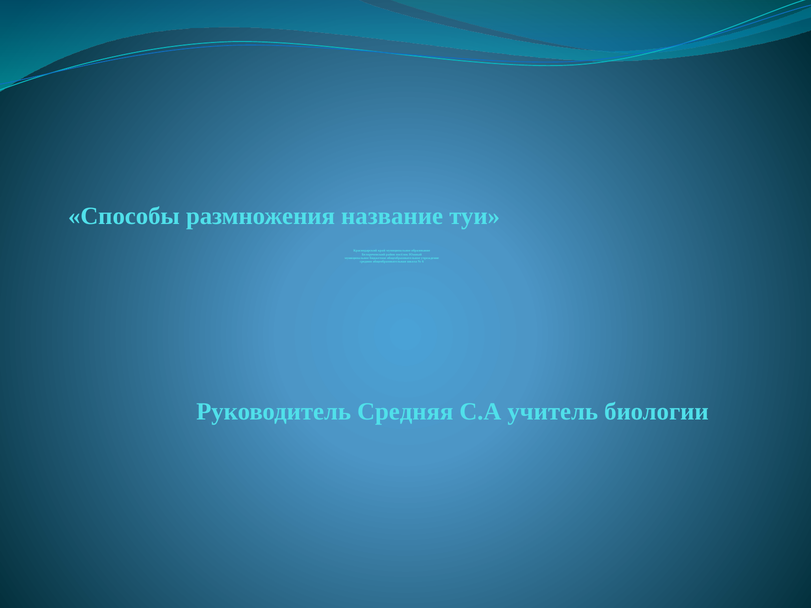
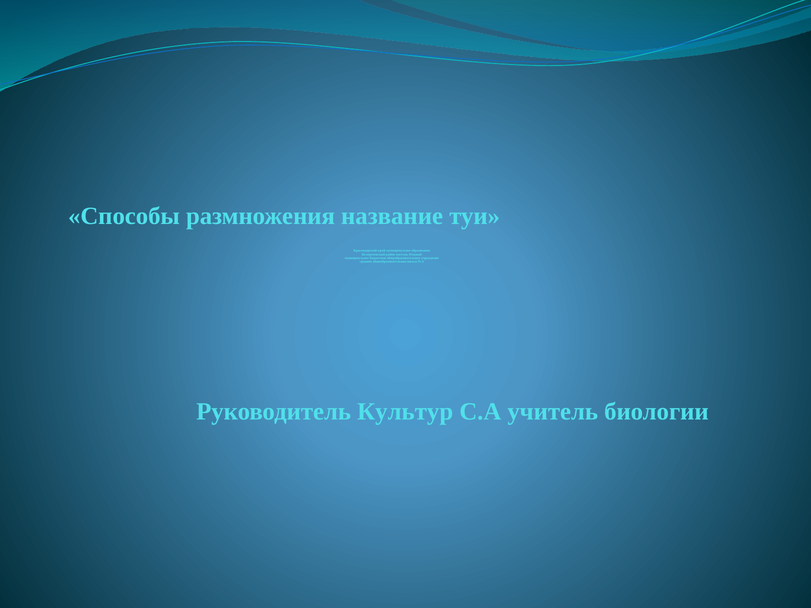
Руководитель Средняя: Средняя -> Культур
